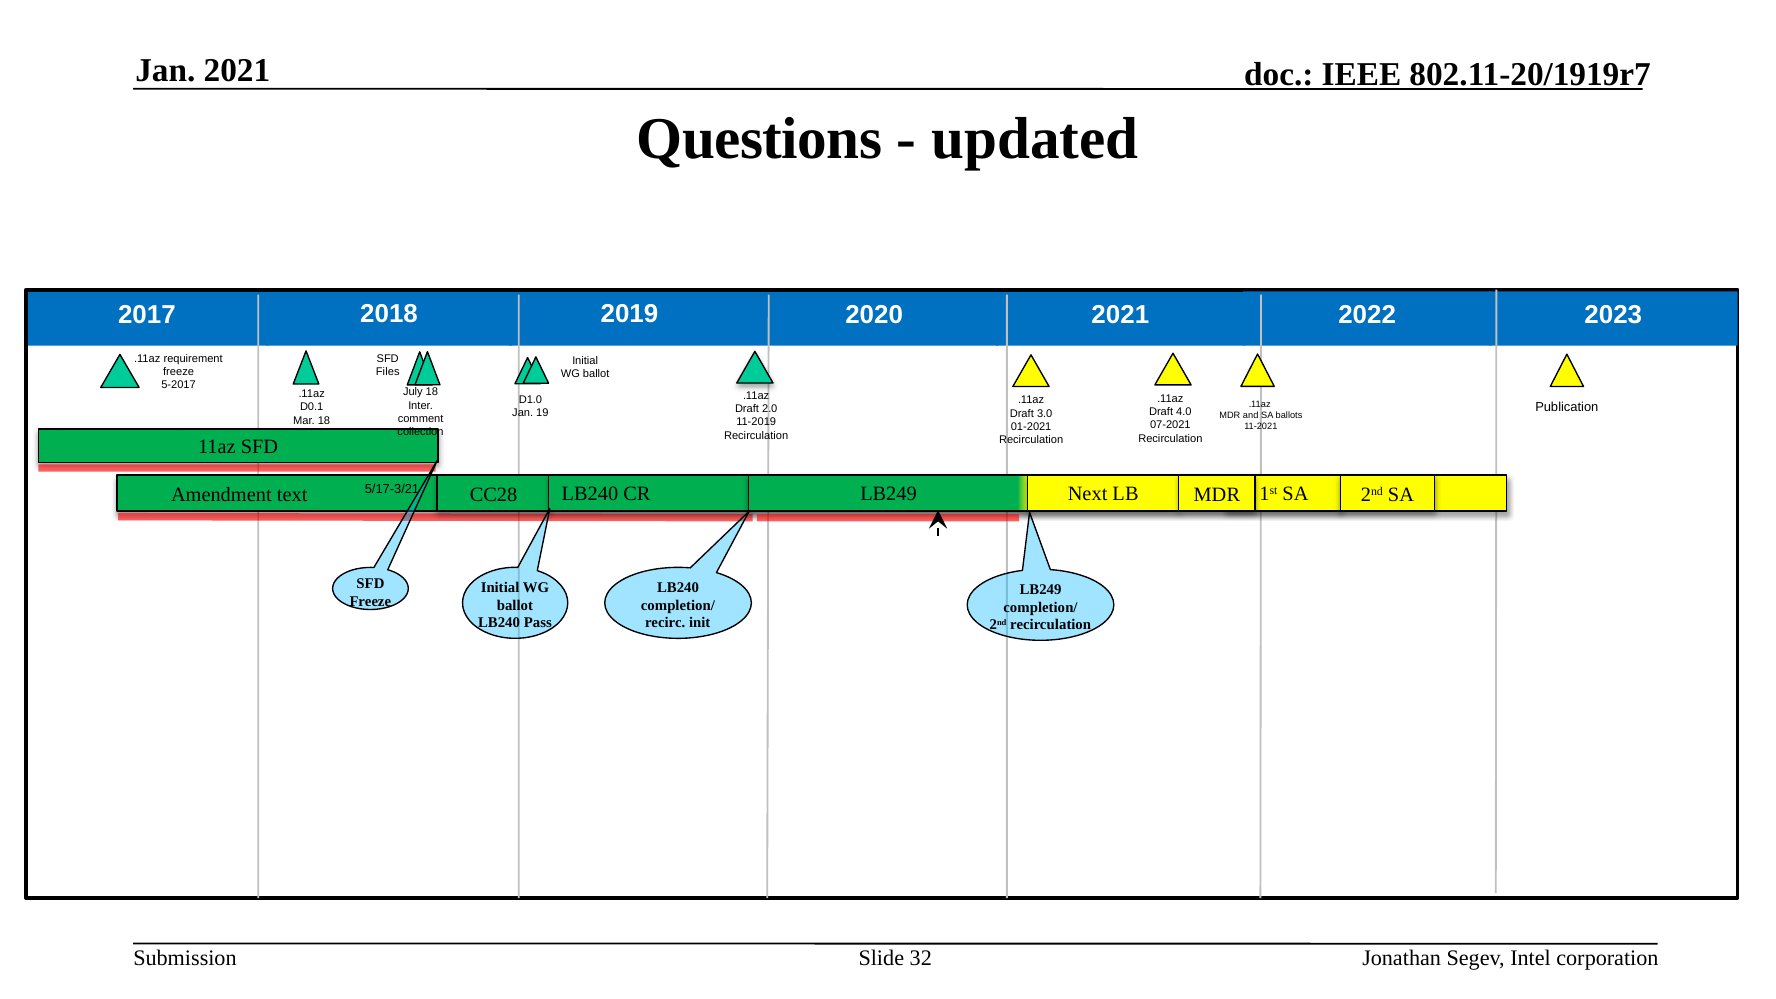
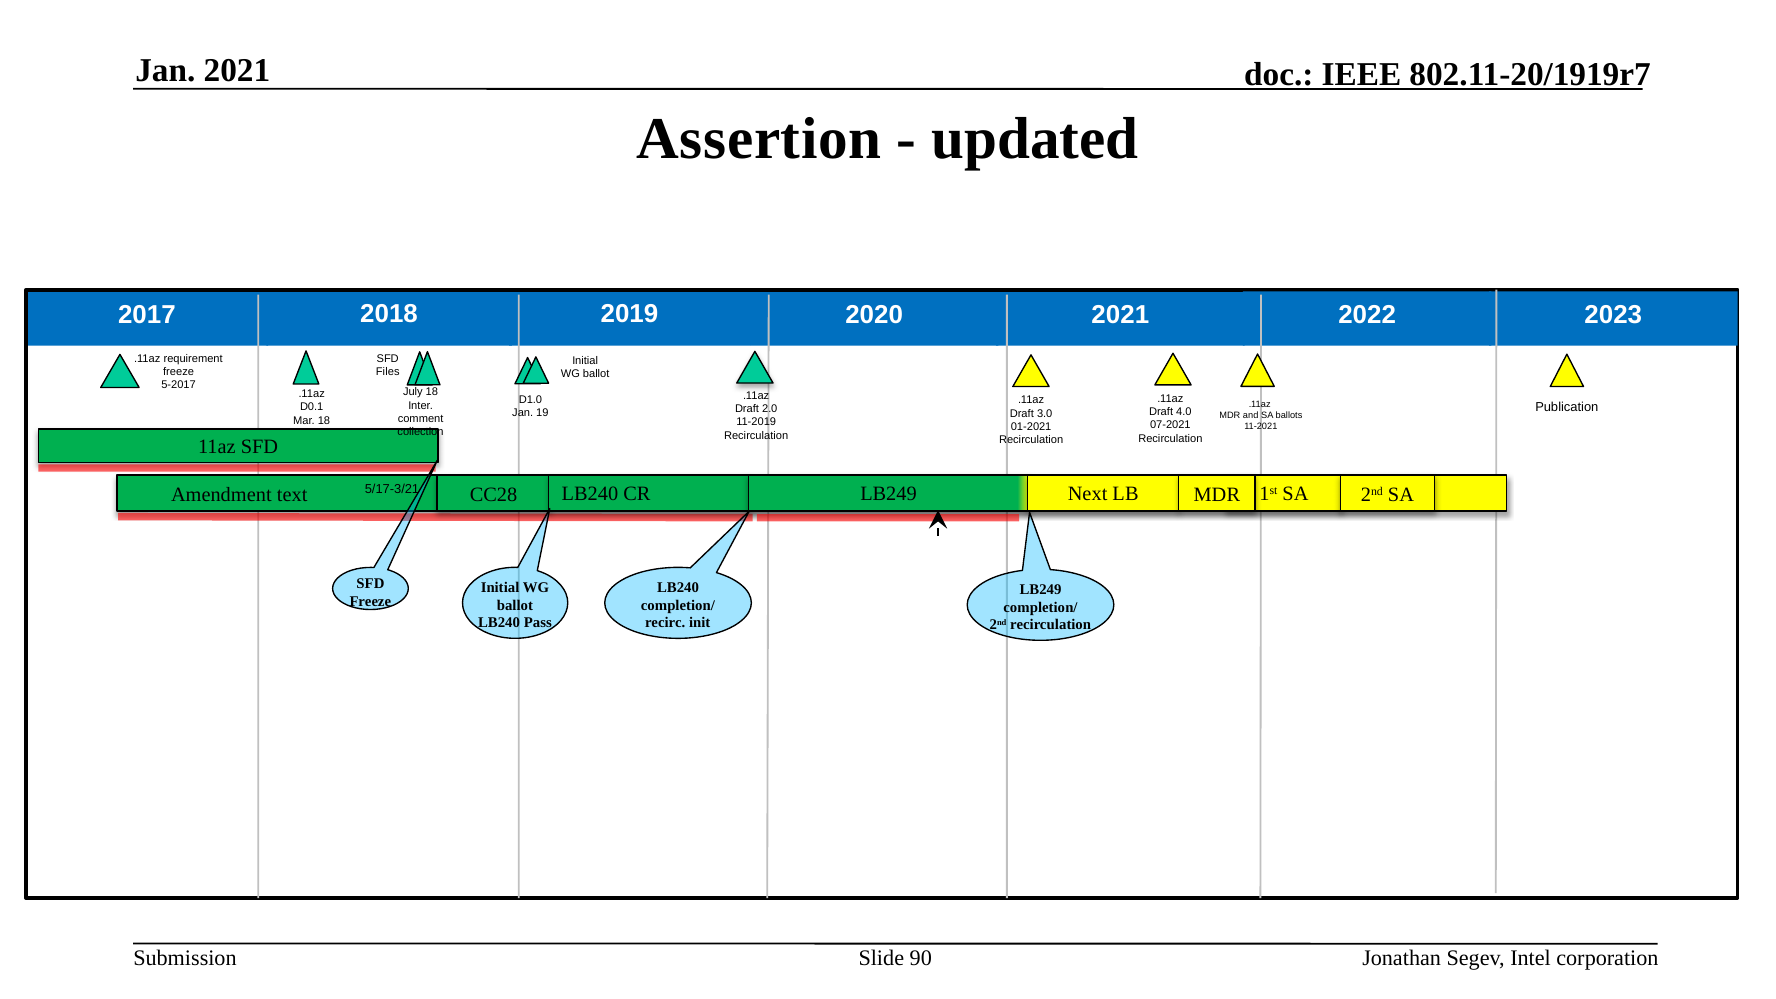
Questions: Questions -> Assertion
32: 32 -> 90
